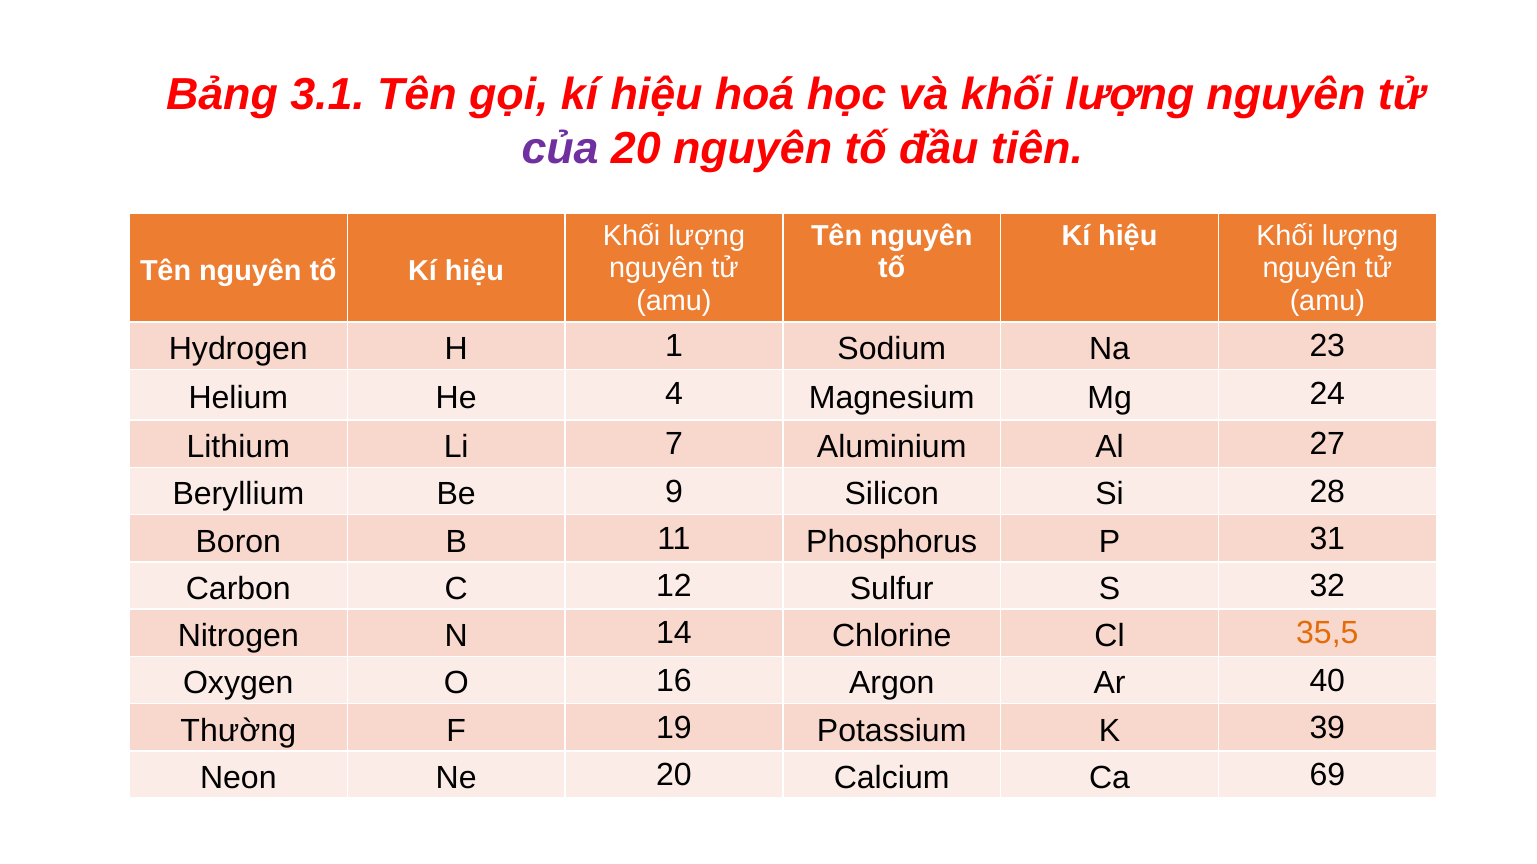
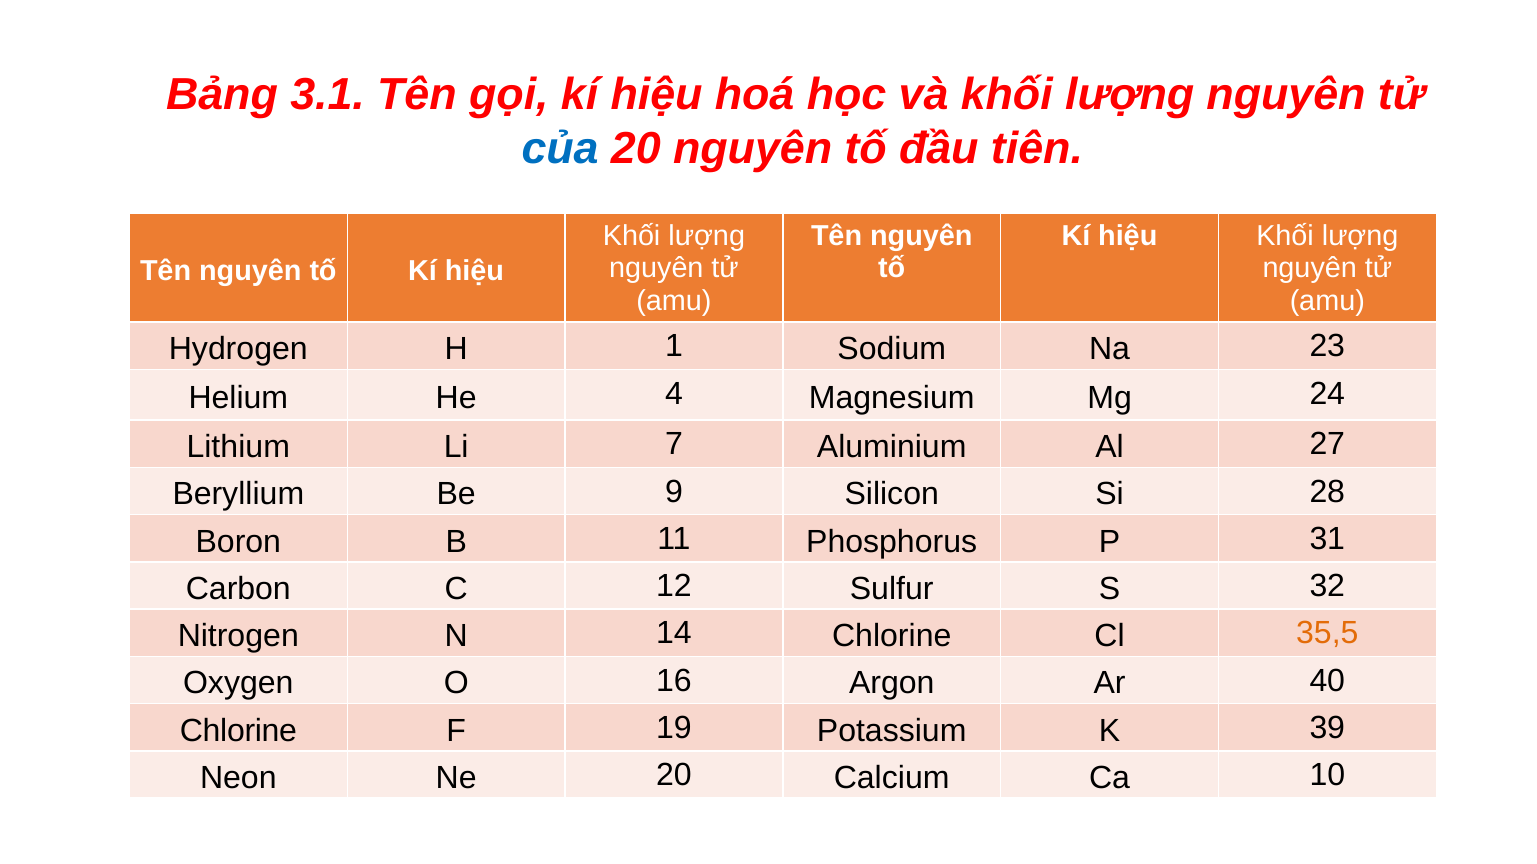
của colour: purple -> blue
Thường at (238, 731): Thường -> Chlorine
69: 69 -> 10
